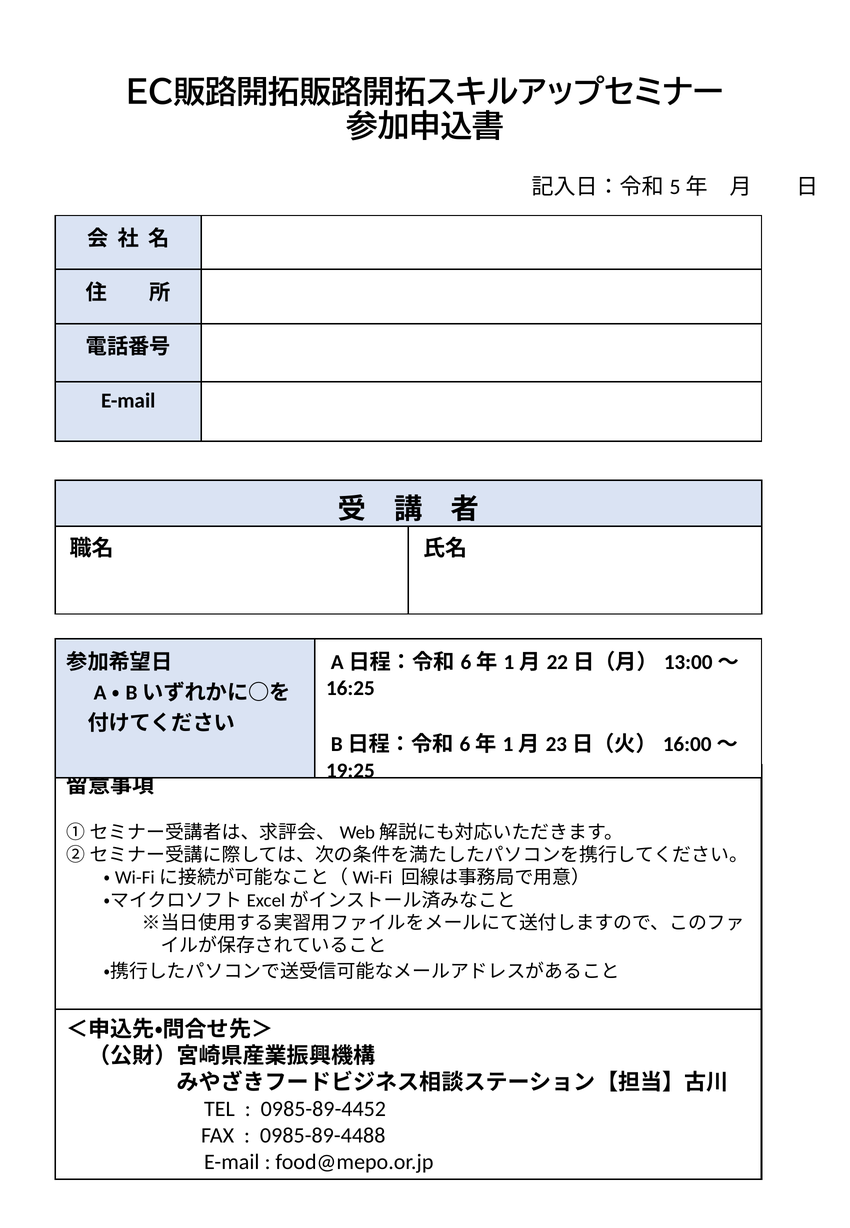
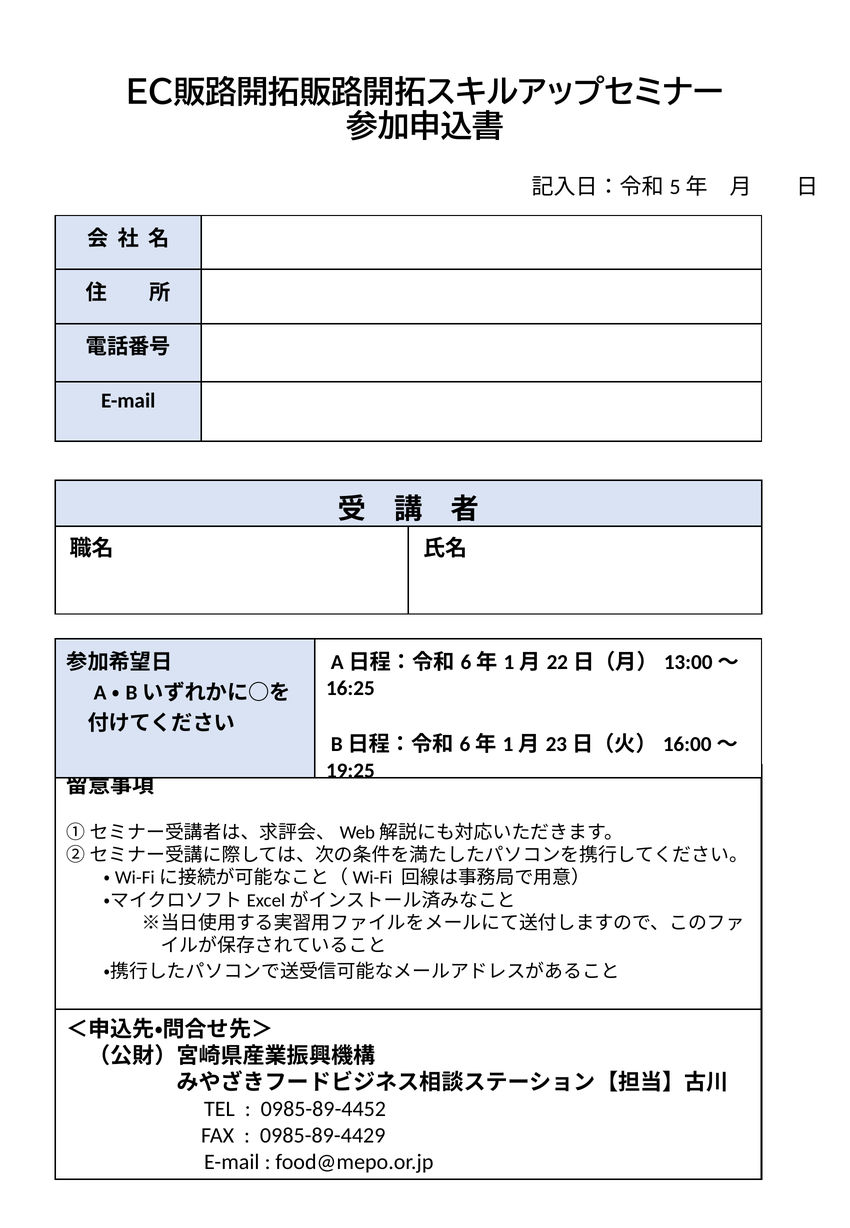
0985-89-4488: 0985-89-4488 -> 0985-89-4429
